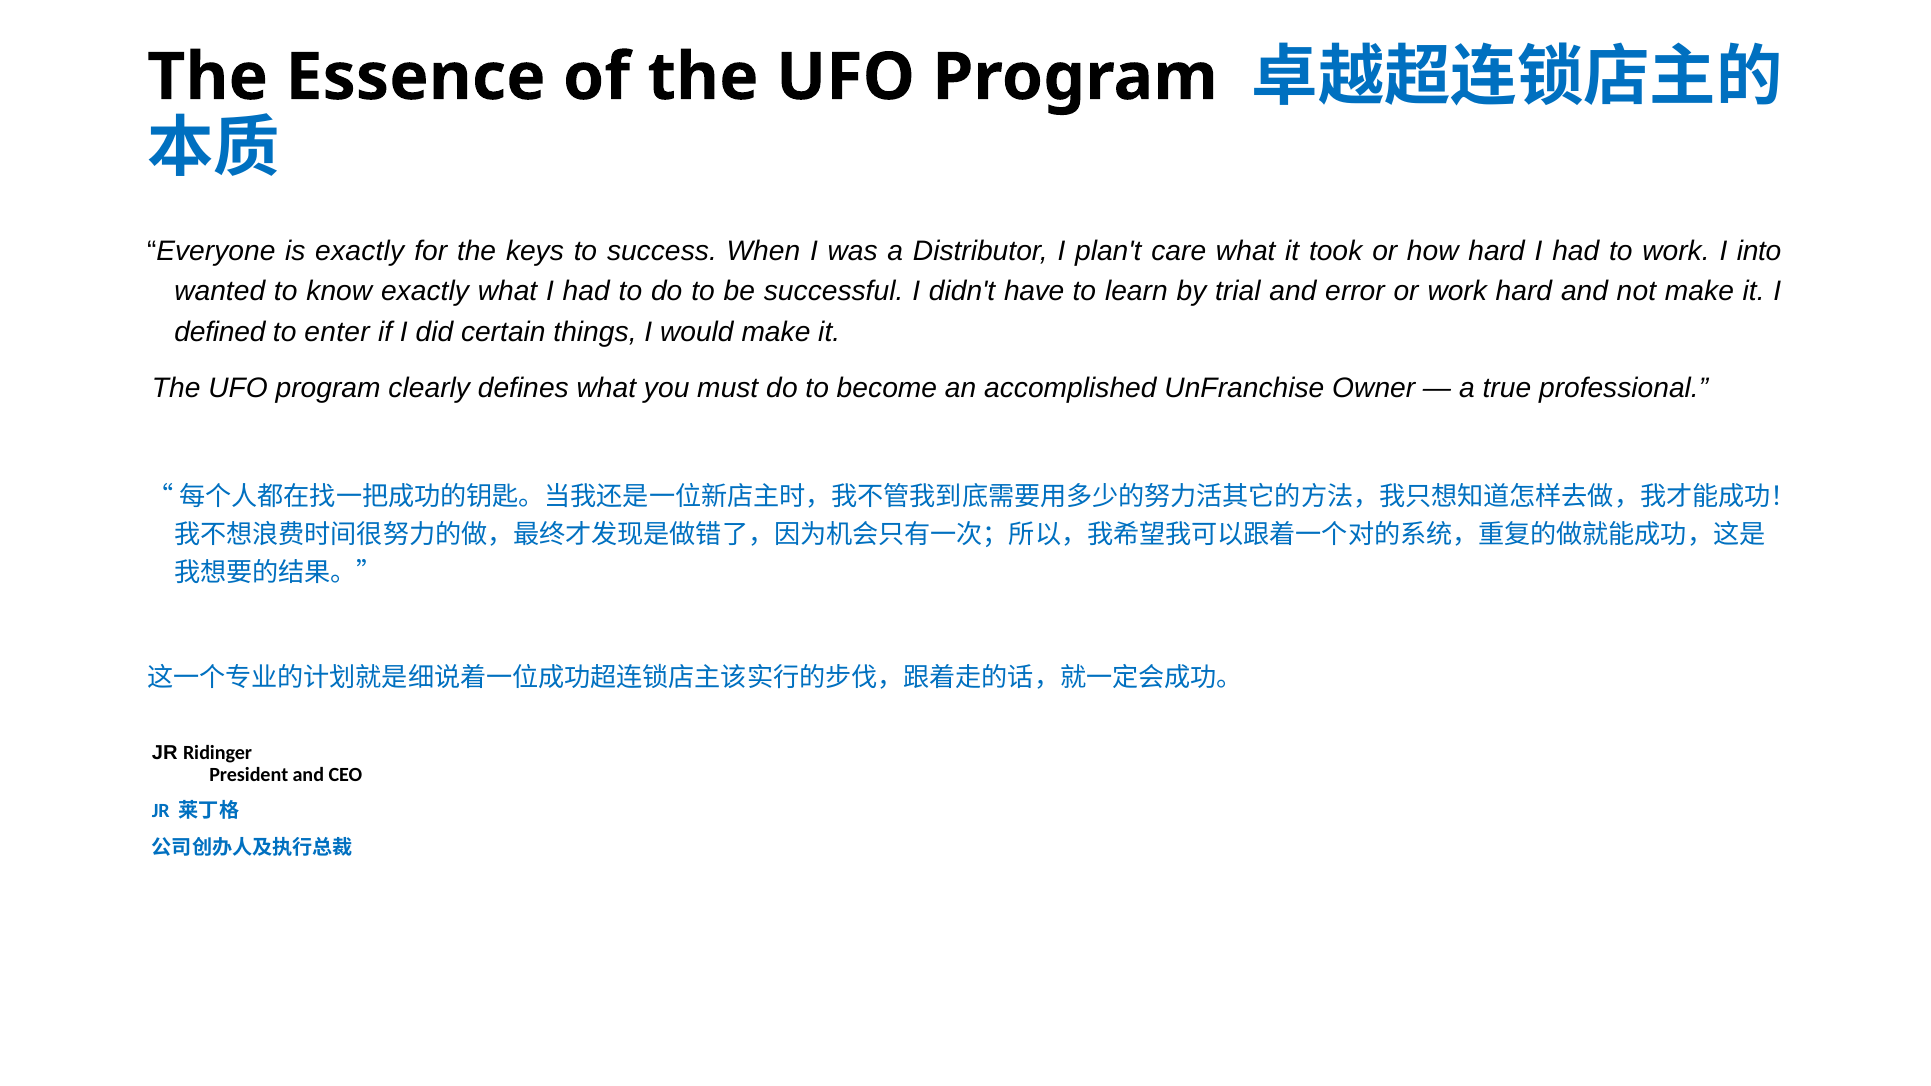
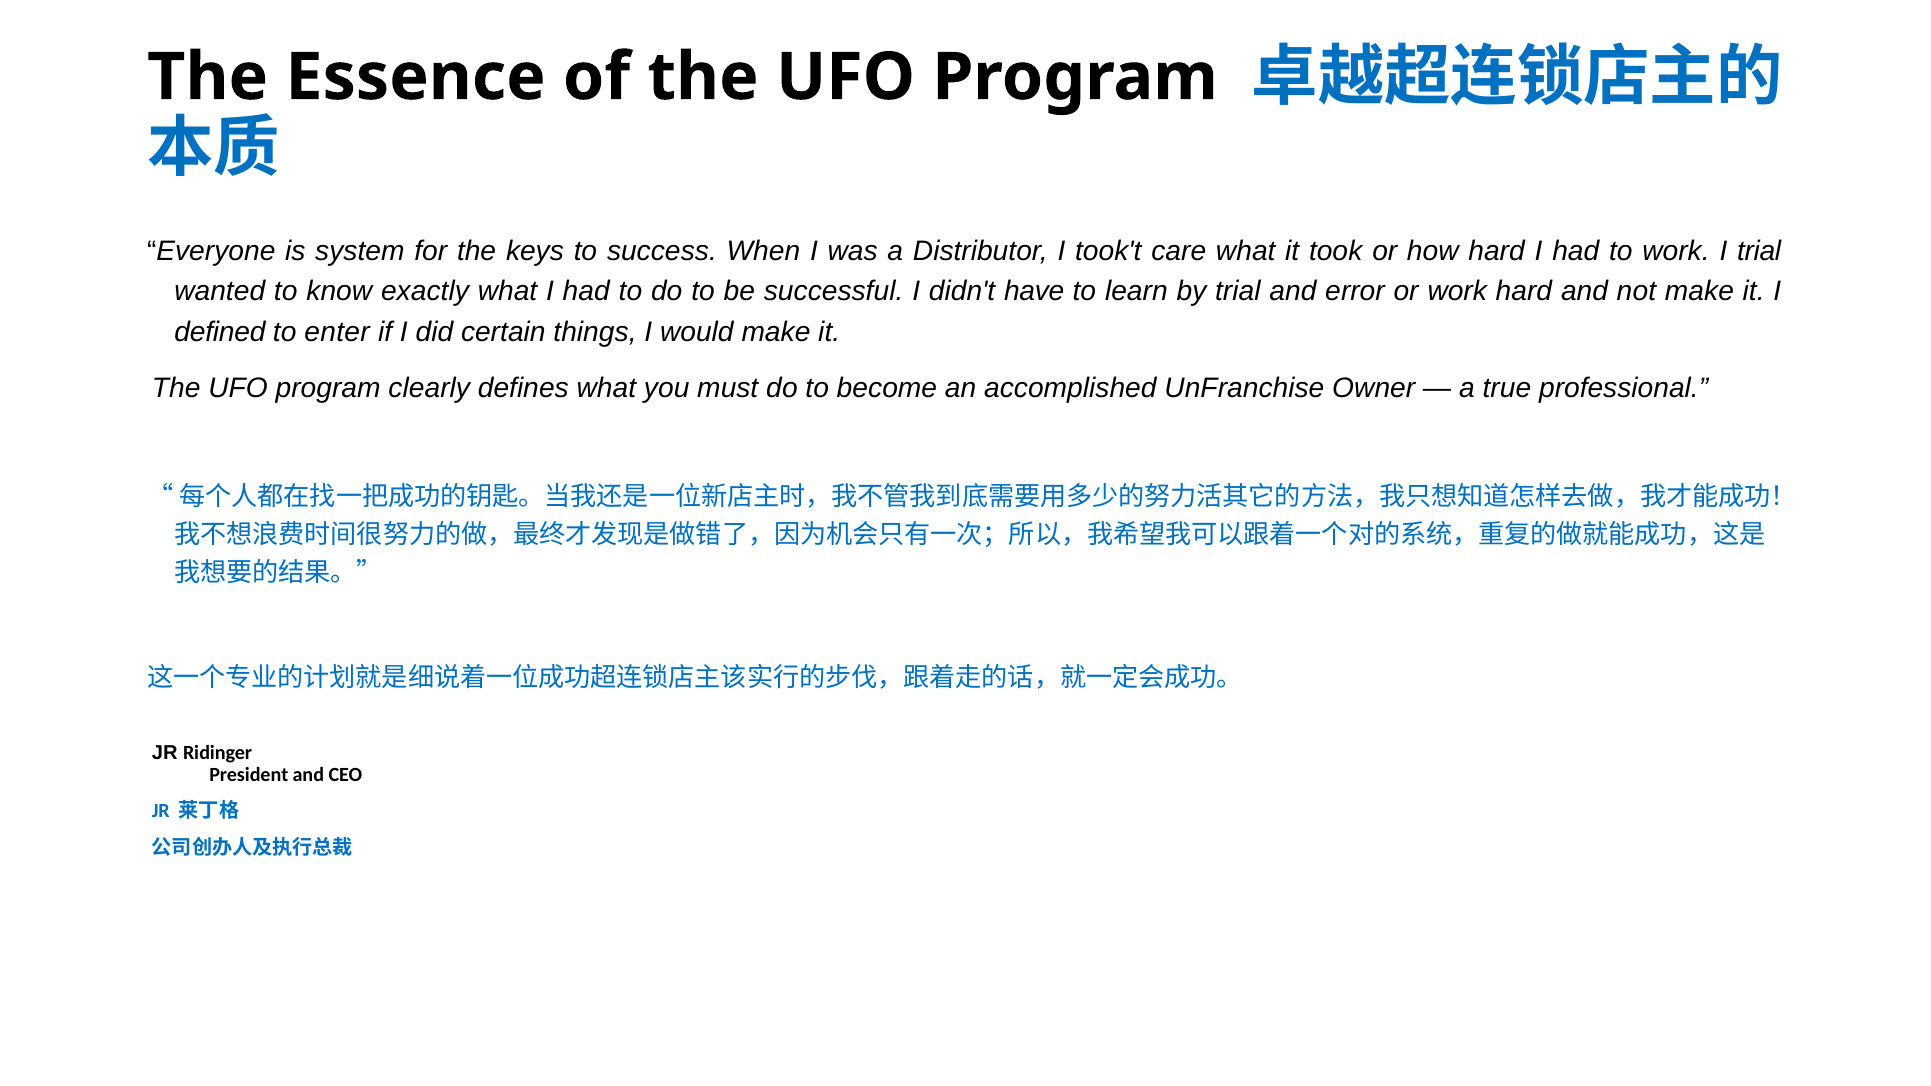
is exactly: exactly -> system
plan't: plan't -> took't
I into: into -> trial
